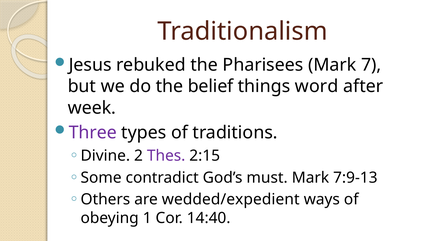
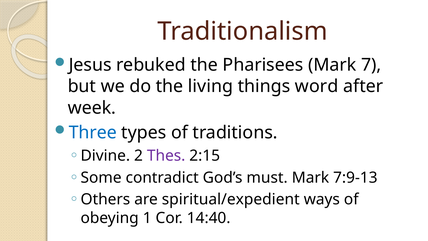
belief: belief -> living
Three colour: purple -> blue
wedded/expedient: wedded/expedient -> spiritual/expedient
